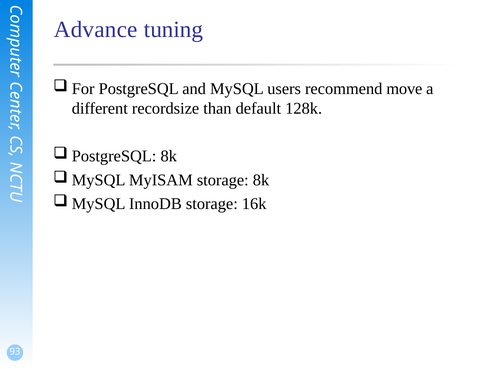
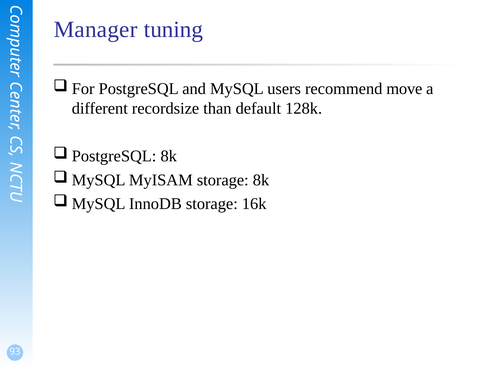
Advance: Advance -> Manager
